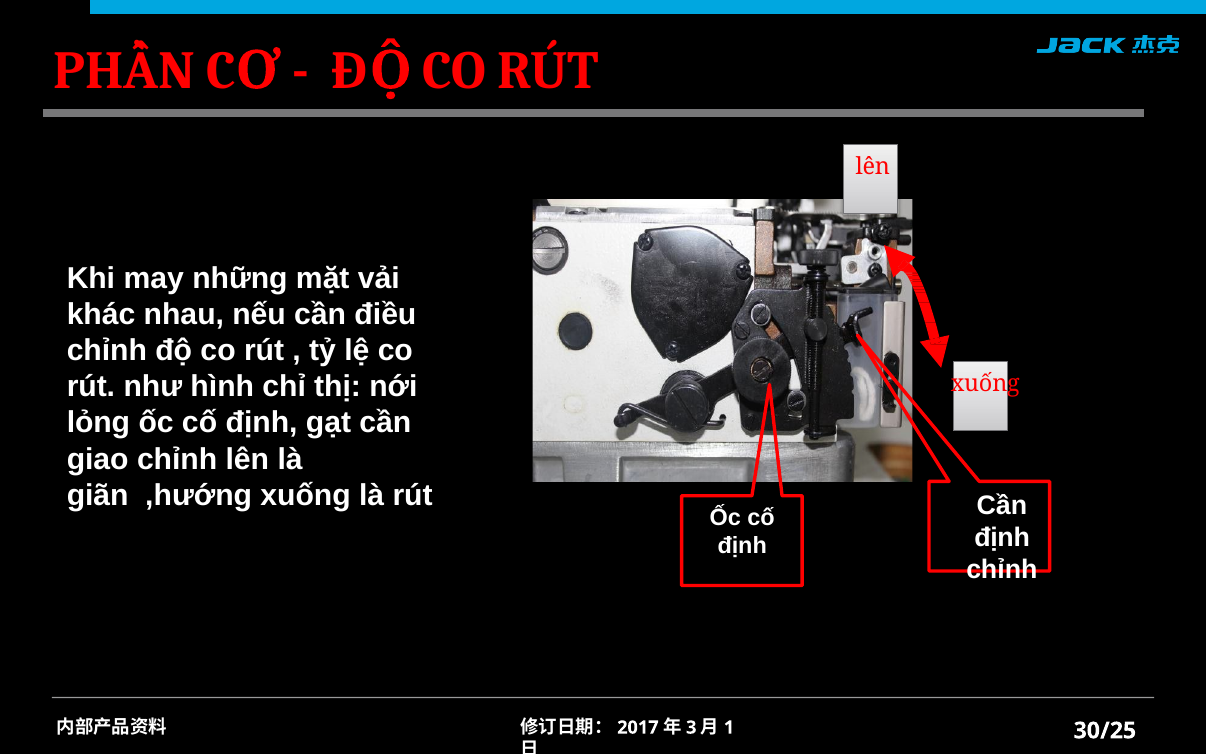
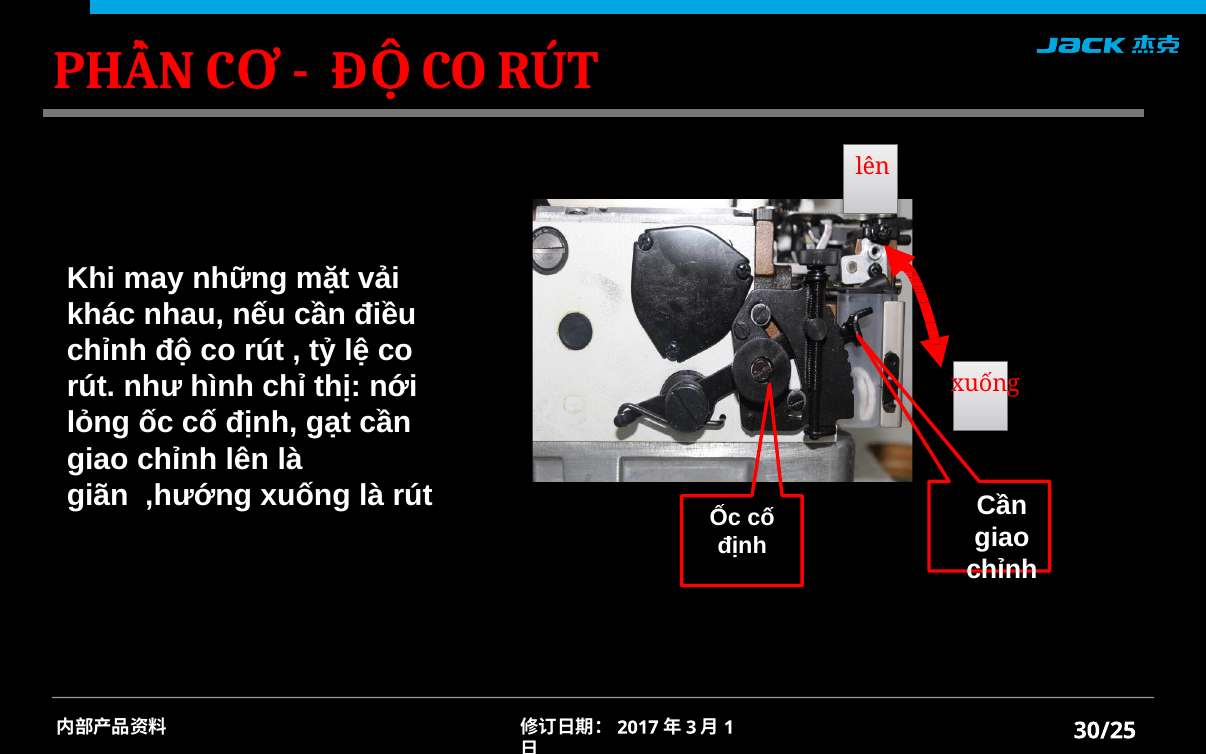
định at (1002, 537): định -> giao
